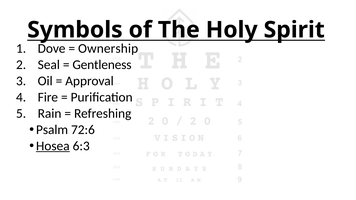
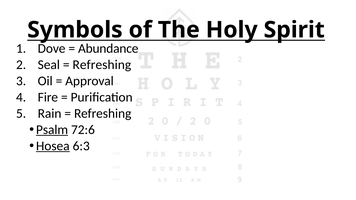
Ownership: Ownership -> Abundance
Gentleness at (102, 65): Gentleness -> Refreshing
Psalm underline: none -> present
